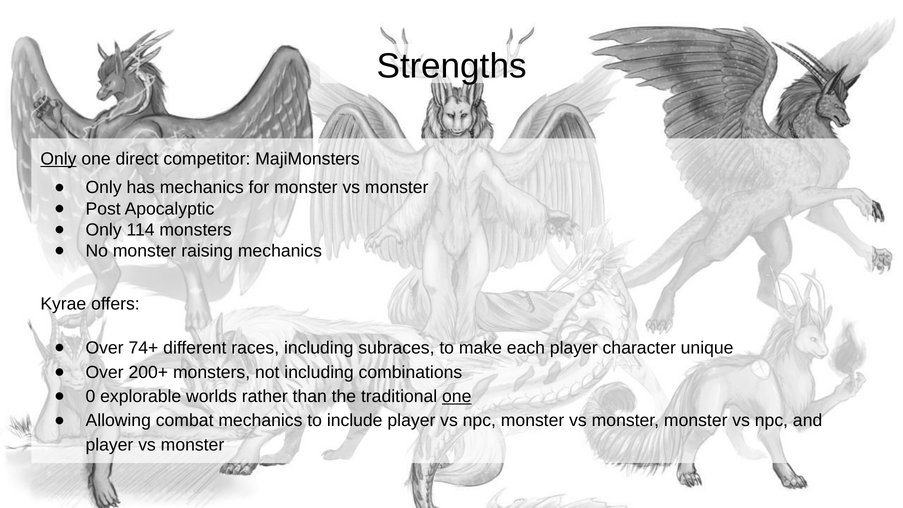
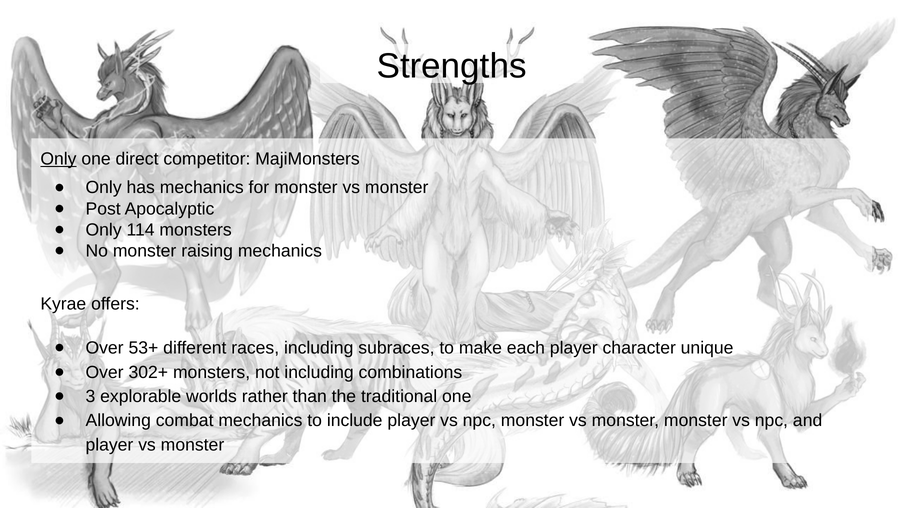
74+: 74+ -> 53+
200+: 200+ -> 302+
0: 0 -> 3
one at (457, 396) underline: present -> none
